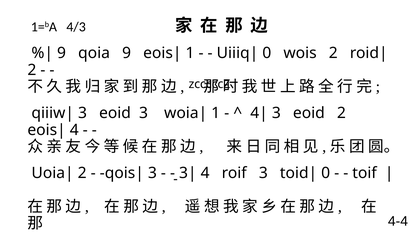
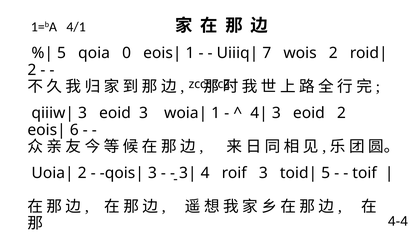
4/3: 4/3 -> 4/1
9 at (62, 53): 9 -> 5
qoia 9: 9 -> 0
0 at (267, 53): 0 -> 7
4 at (74, 130): 4 -> 6
0 at (326, 173): 0 -> 5
